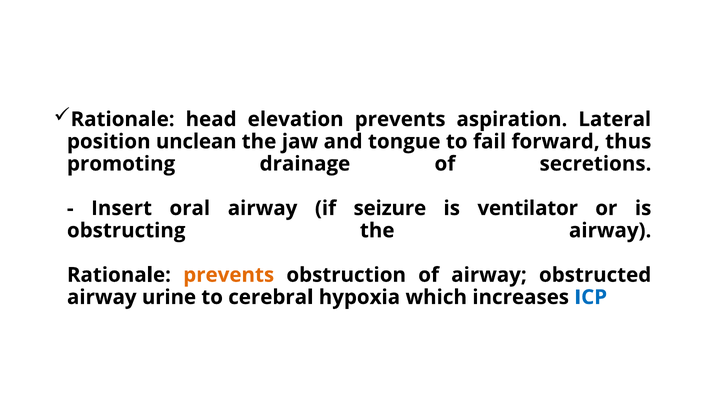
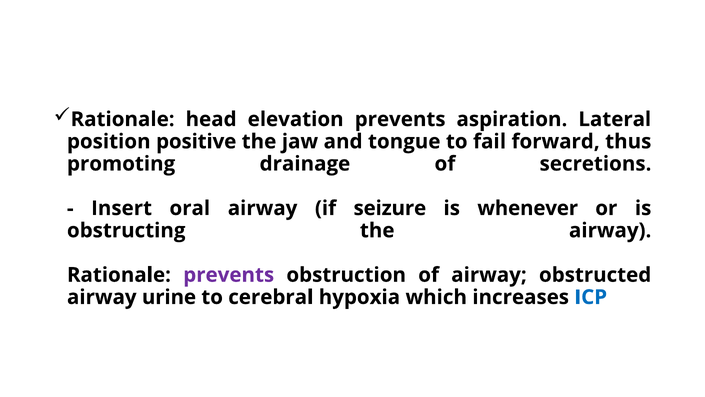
unclean: unclean -> positive
ventilator: ventilator -> whenever
prevents at (229, 275) colour: orange -> purple
